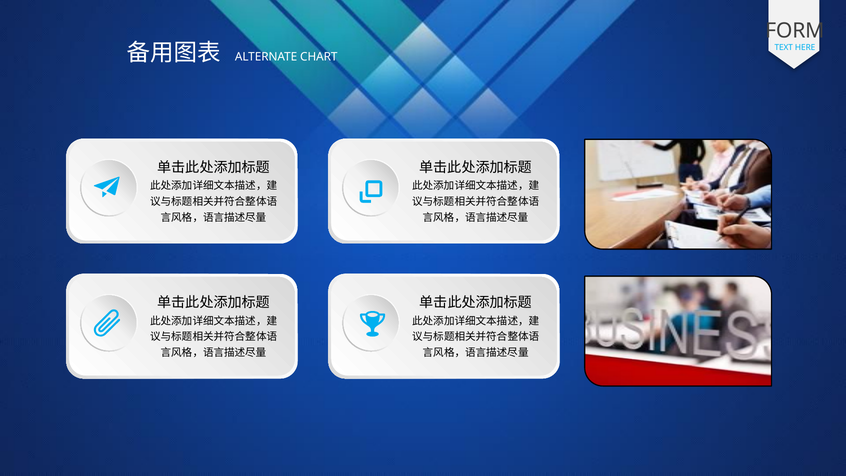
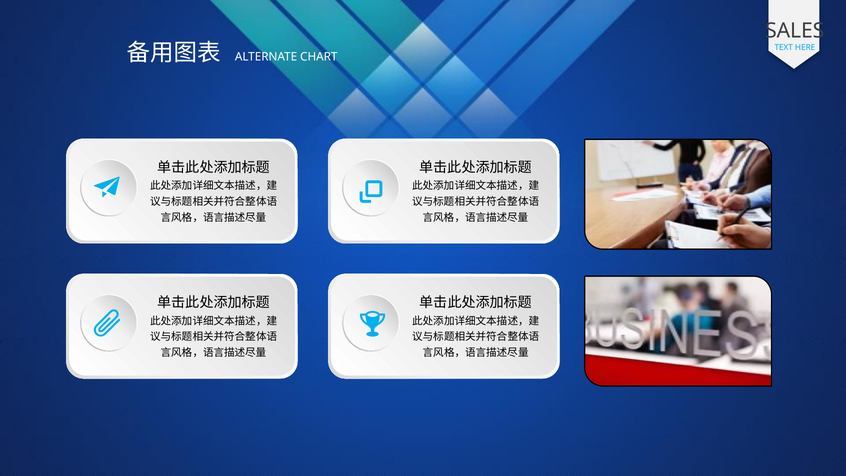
FORM: FORM -> SALES
